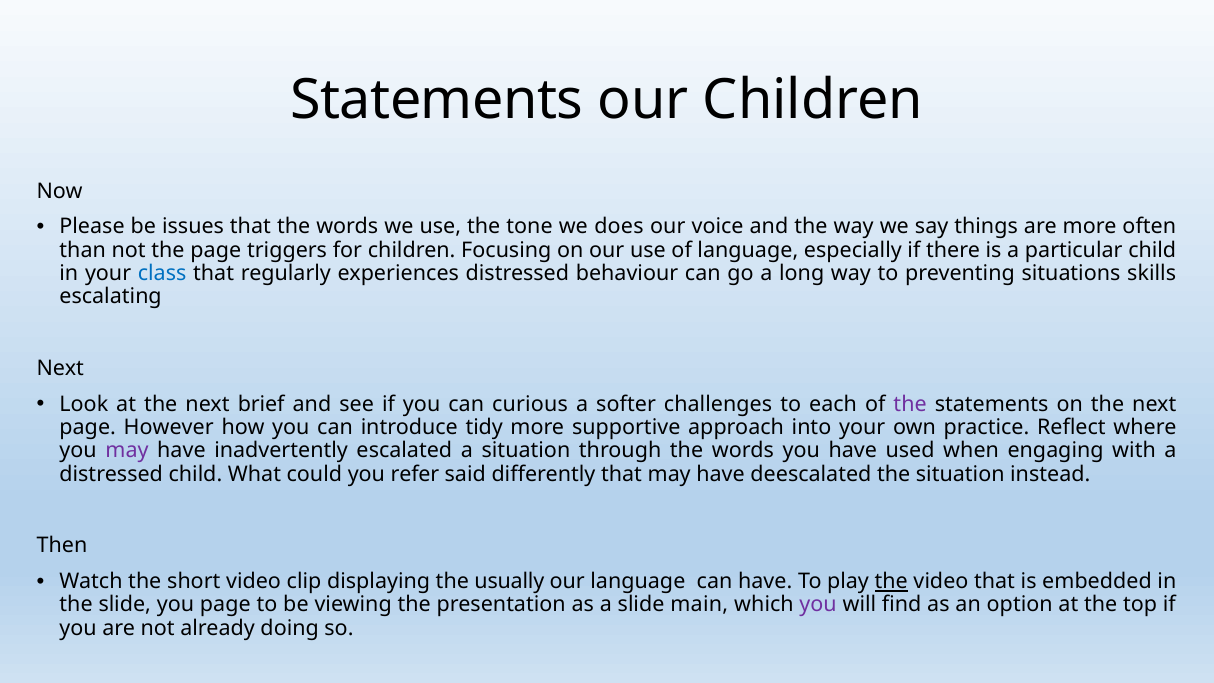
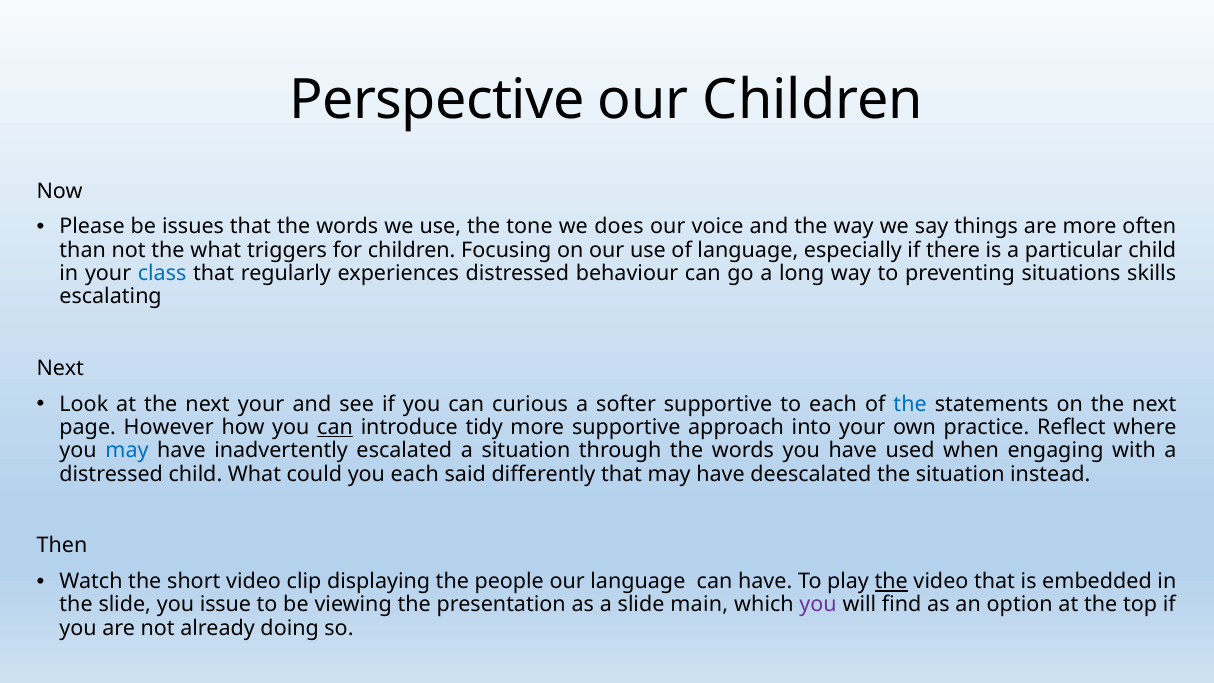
Statements at (437, 101): Statements -> Perspective
the page: page -> what
next brief: brief -> your
softer challenges: challenges -> supportive
the at (910, 404) colour: purple -> blue
can at (335, 427) underline: none -> present
may at (127, 451) colour: purple -> blue
you refer: refer -> each
usually: usually -> people
you page: page -> issue
